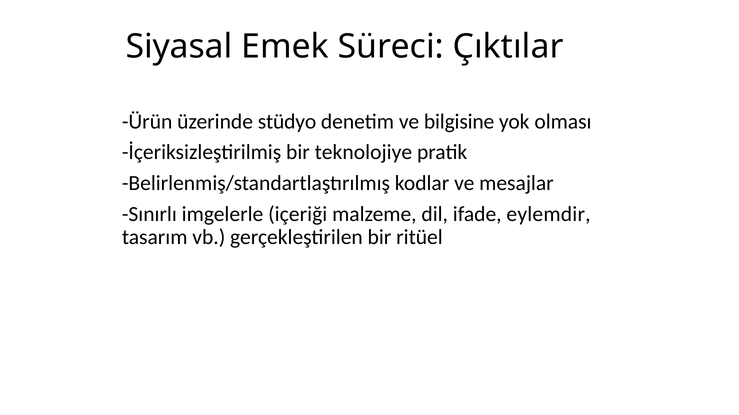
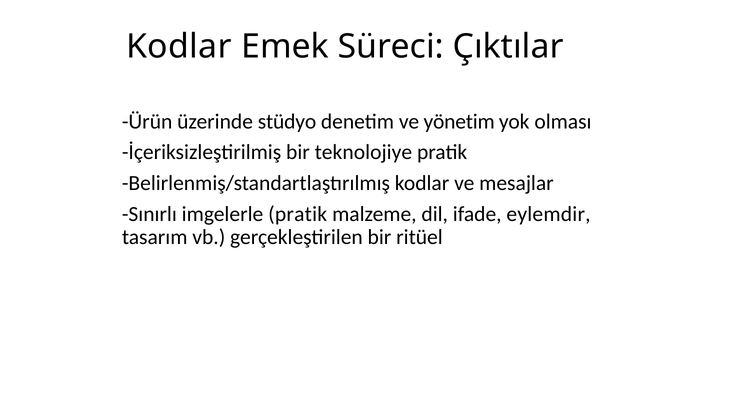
Siyasal at (179, 47): Siyasal -> Kodlar
bilgisine: bilgisine -> yönetim
imgelerle içeriği: içeriği -> pratik
